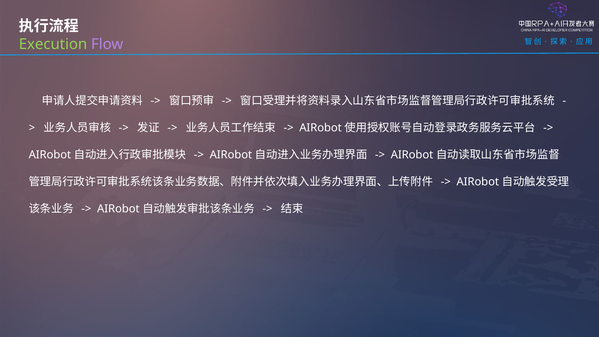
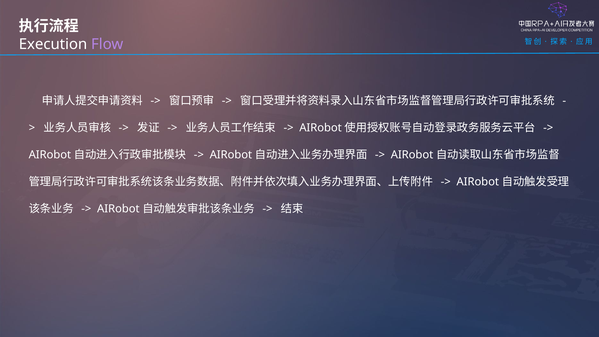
Execution colour: light green -> white
